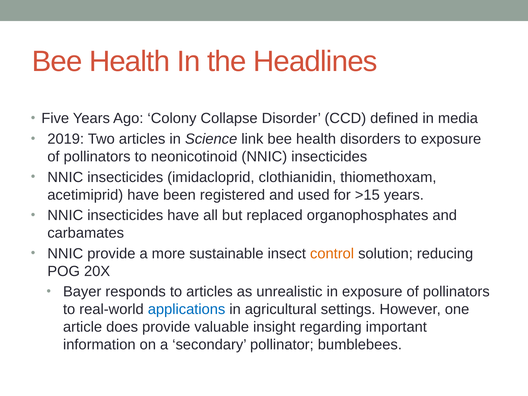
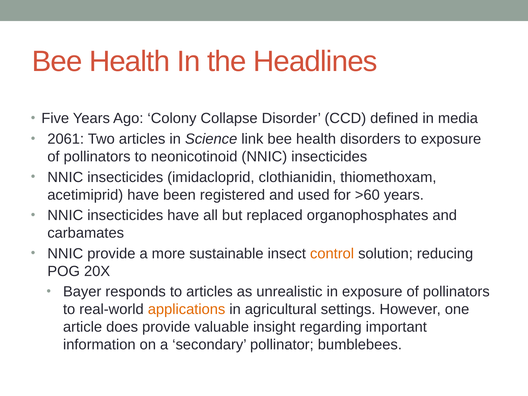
2019: 2019 -> 2061
>15: >15 -> >60
applications colour: blue -> orange
